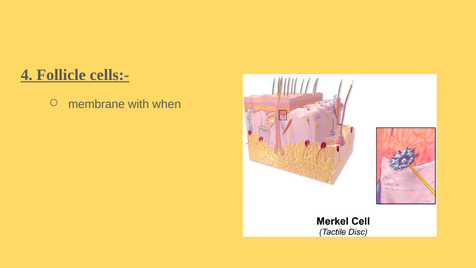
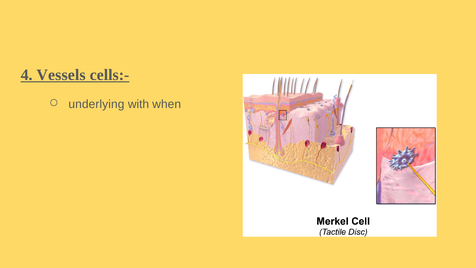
Follicle: Follicle -> Vessels
membrane: membrane -> underlying
